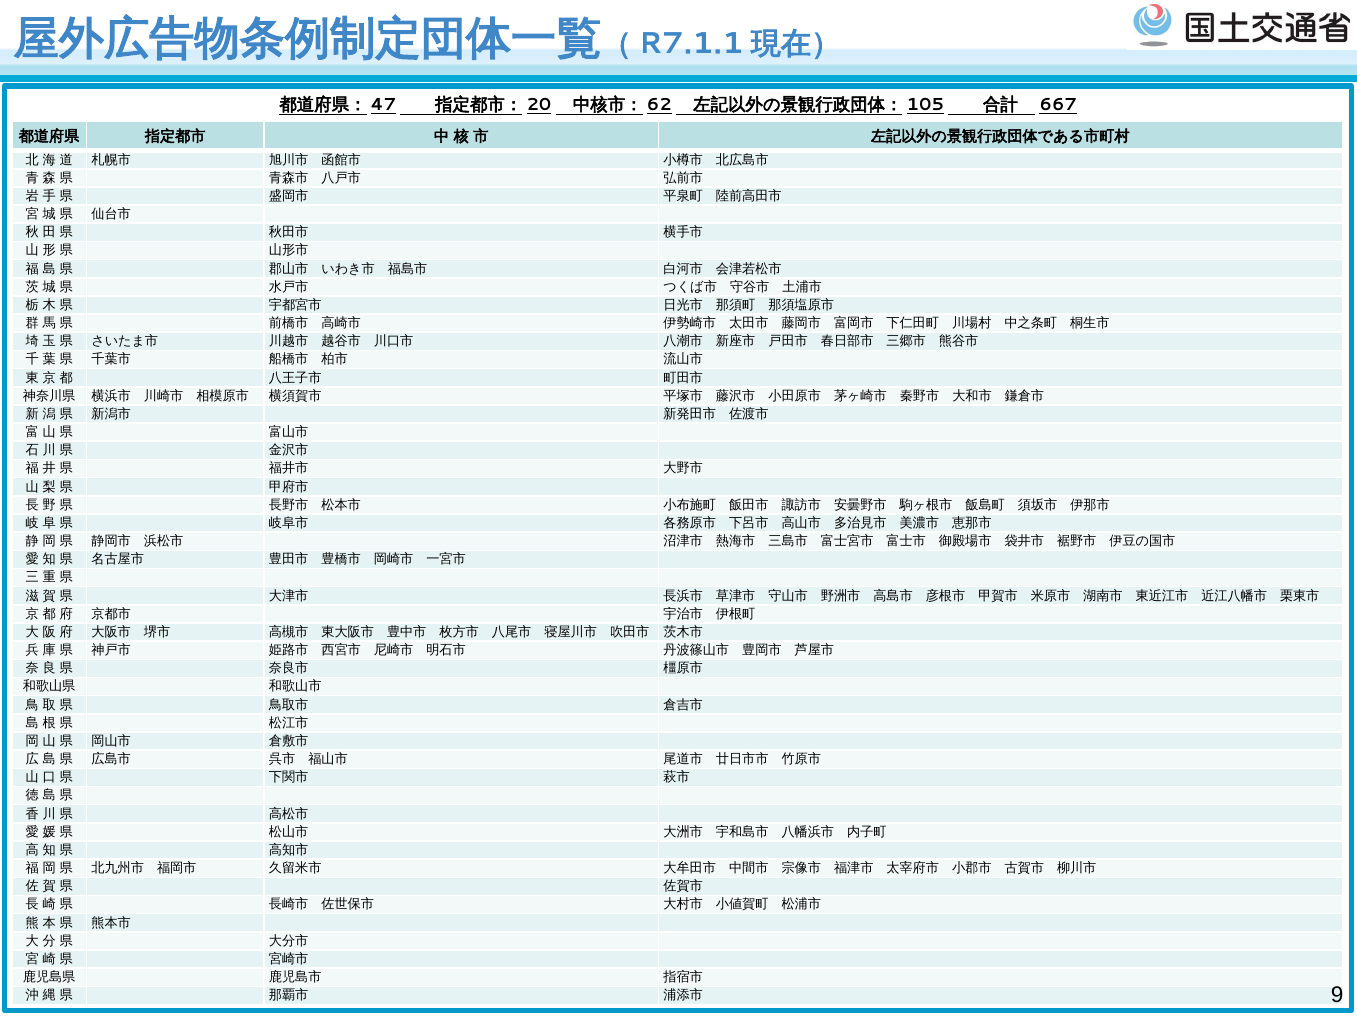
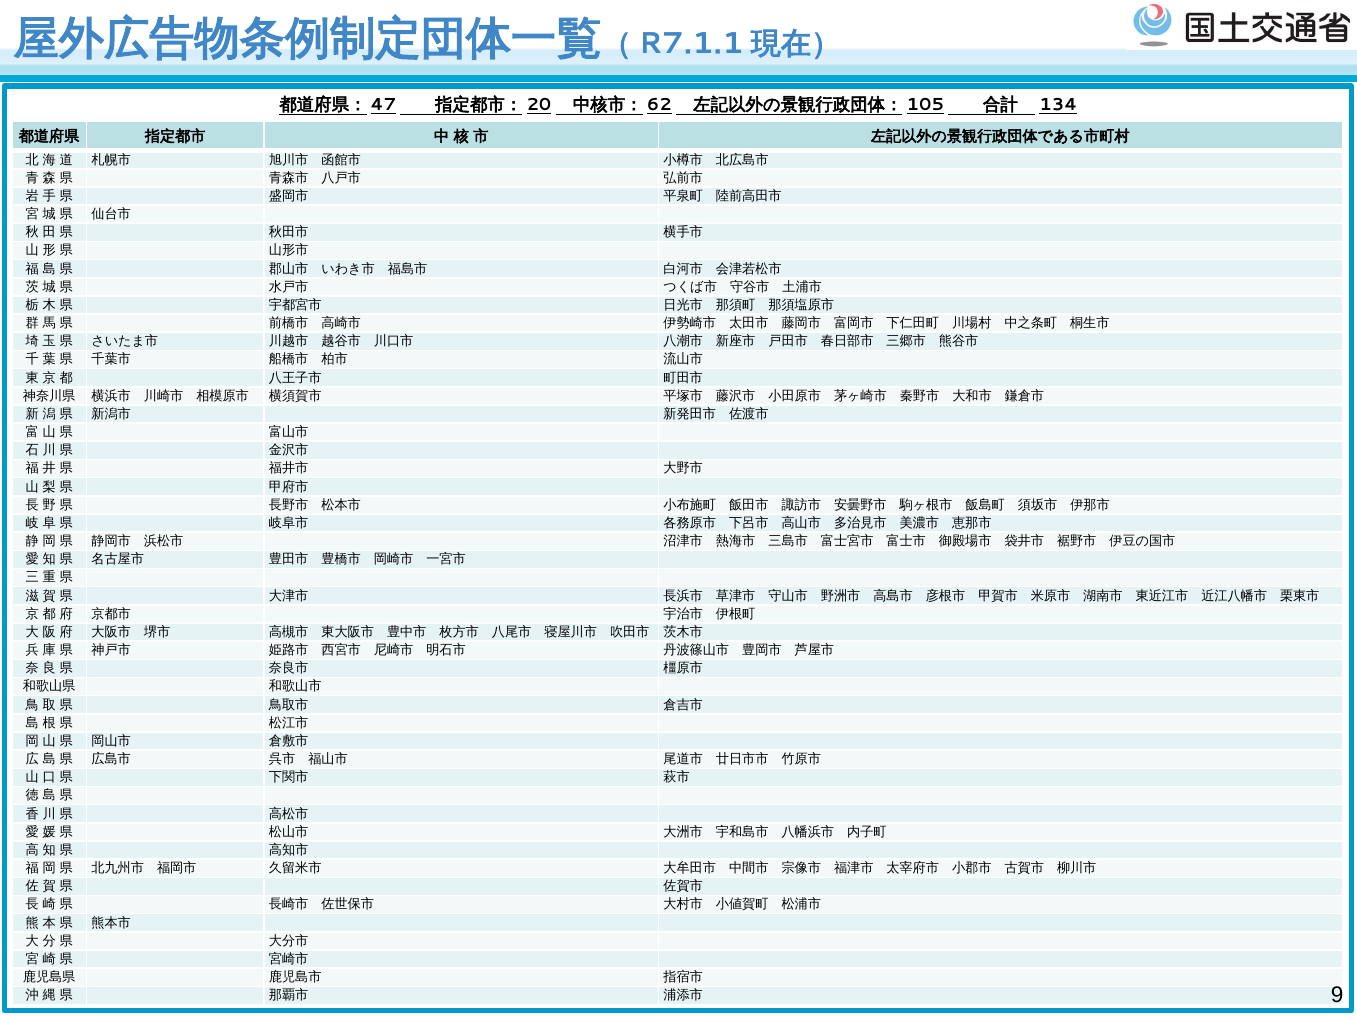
667: 667 -> 134
